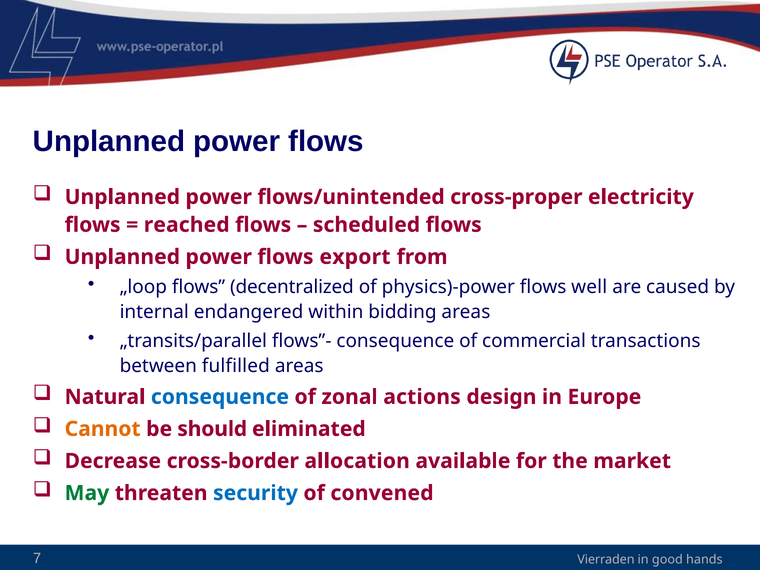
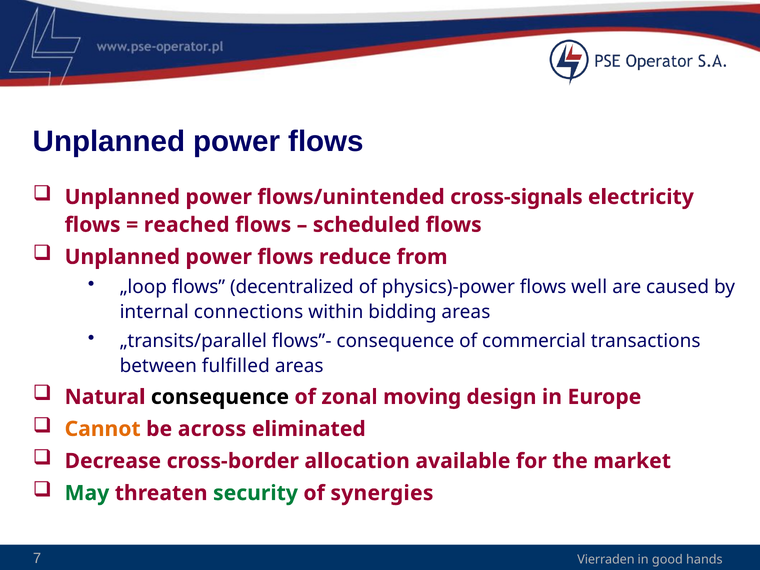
cross-proper: cross-proper -> cross-signals
export: export -> reduce
endangered: endangered -> connections
consequence at (220, 397) colour: blue -> black
actions: actions -> moving
should: should -> across
security colour: blue -> green
convened: convened -> synergies
